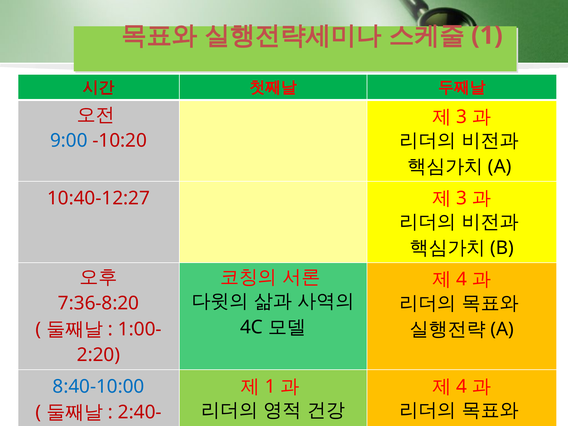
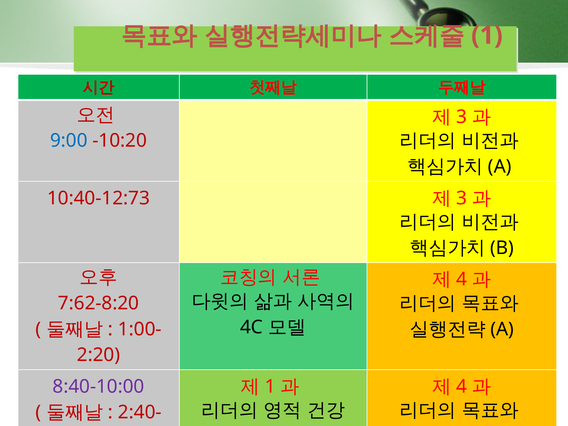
10:40-12:27: 10:40-12:27 -> 10:40-12:73
7:36-8:20: 7:36-8:20 -> 7:62-8:20
8:40-10:00 colour: blue -> purple
